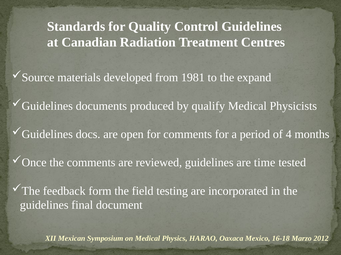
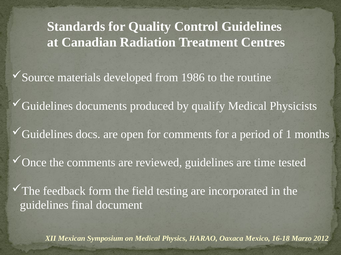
1981: 1981 -> 1986
expand: expand -> routine
4: 4 -> 1
